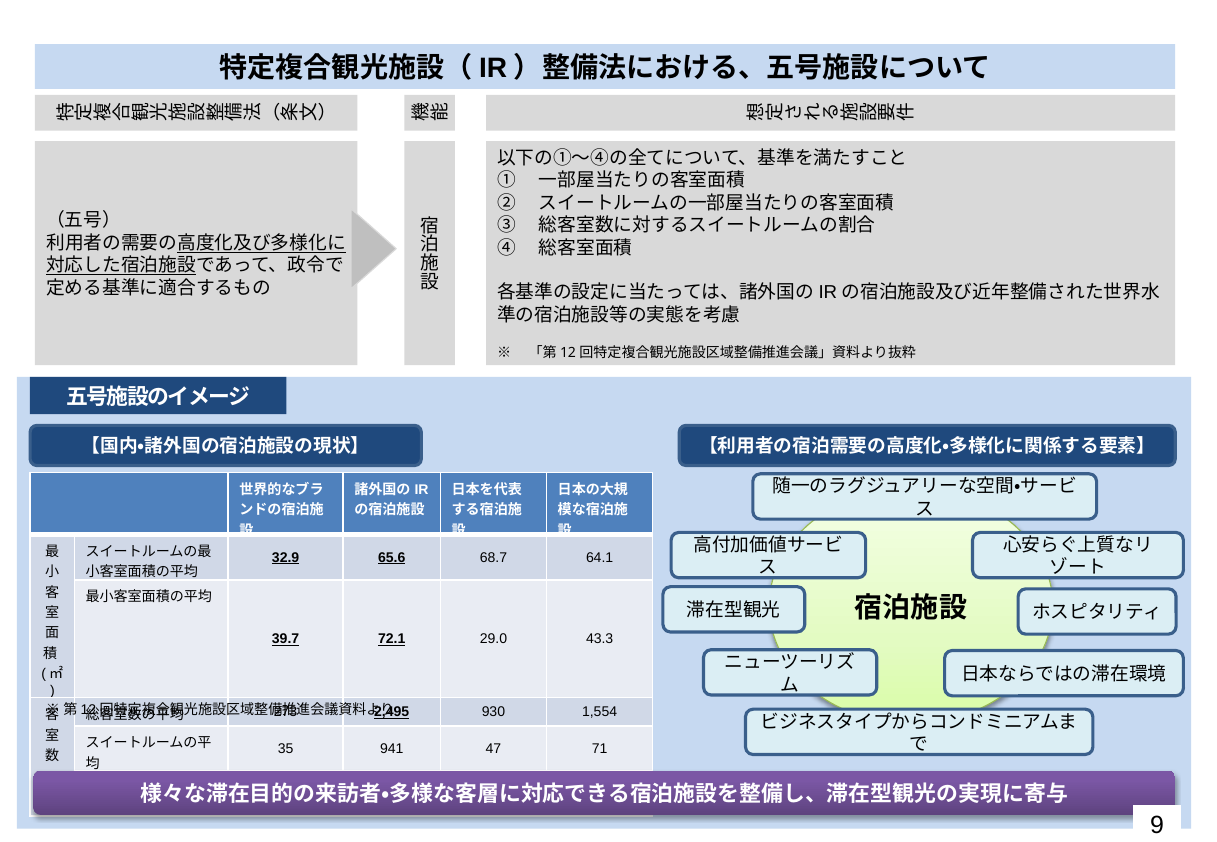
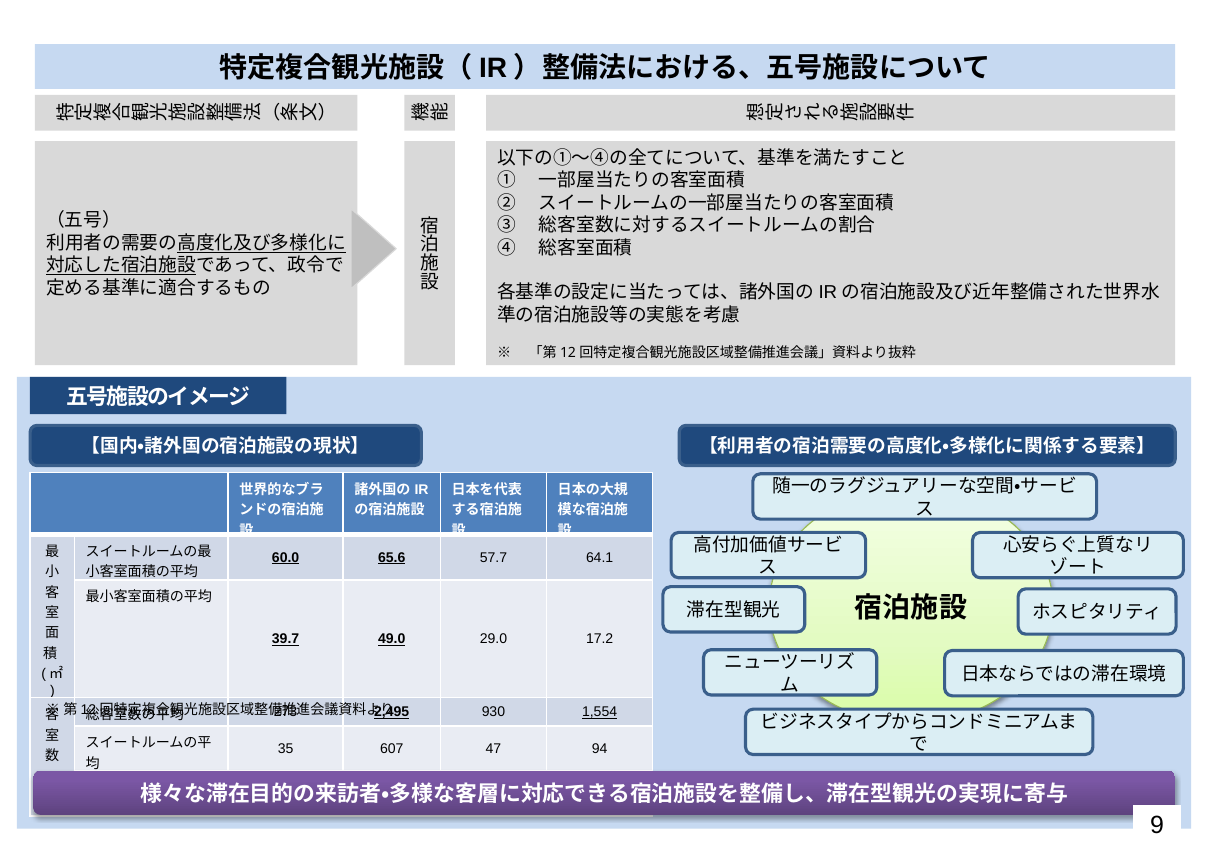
32.9: 32.9 -> 60.0
68.7: 68.7 -> 57.7
72.1: 72.1 -> 49.0
43.3: 43.3 -> 17.2
1,554 underline: none -> present
941: 941 -> 607
71: 71 -> 94
